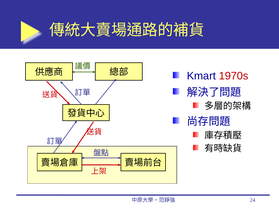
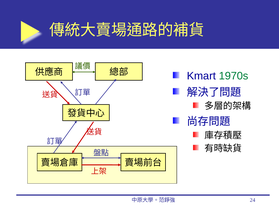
1970s colour: red -> green
